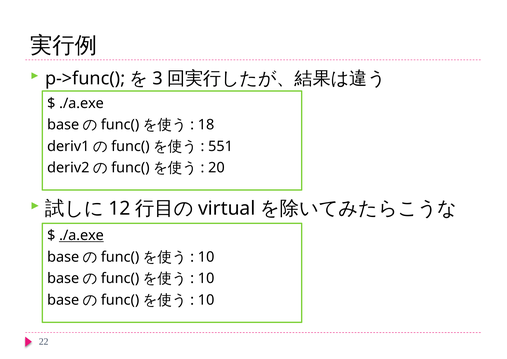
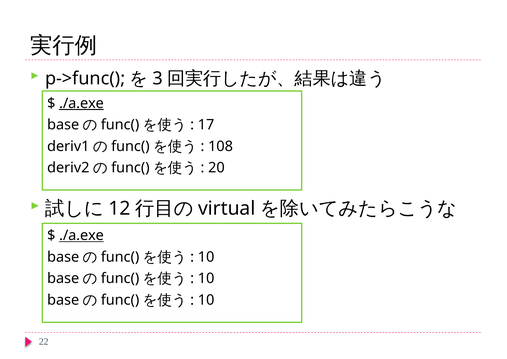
./a.exe at (81, 103) underline: none -> present
18: 18 -> 17
551: 551 -> 108
